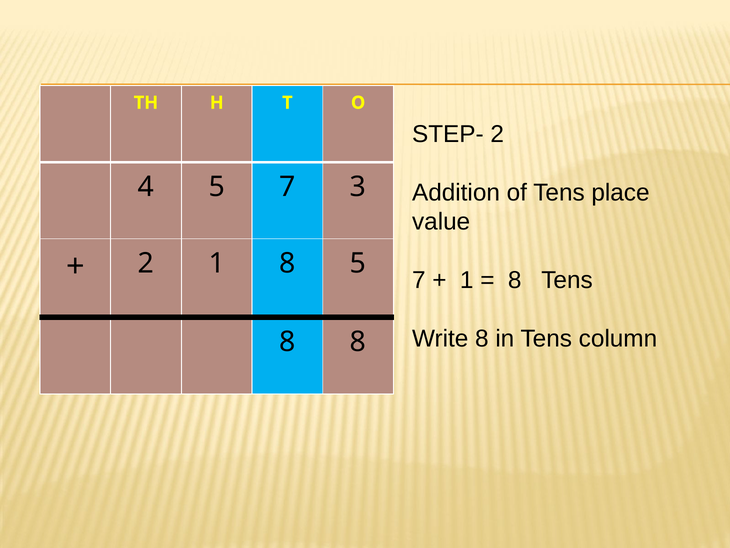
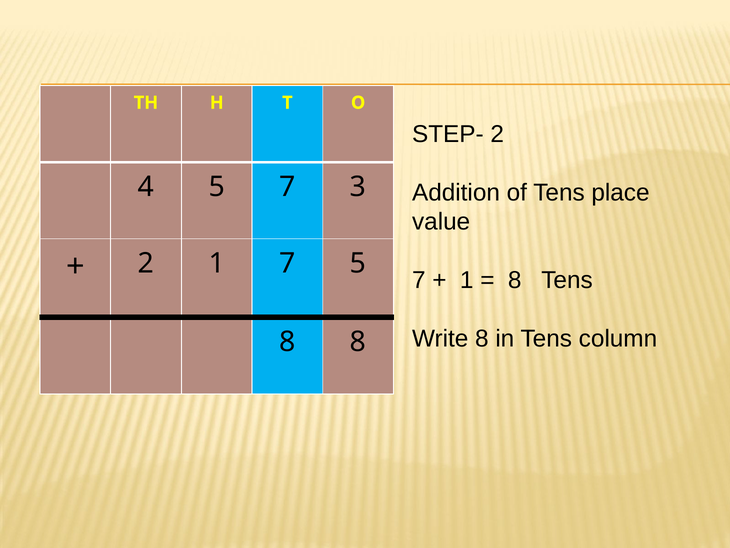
1 8: 8 -> 7
